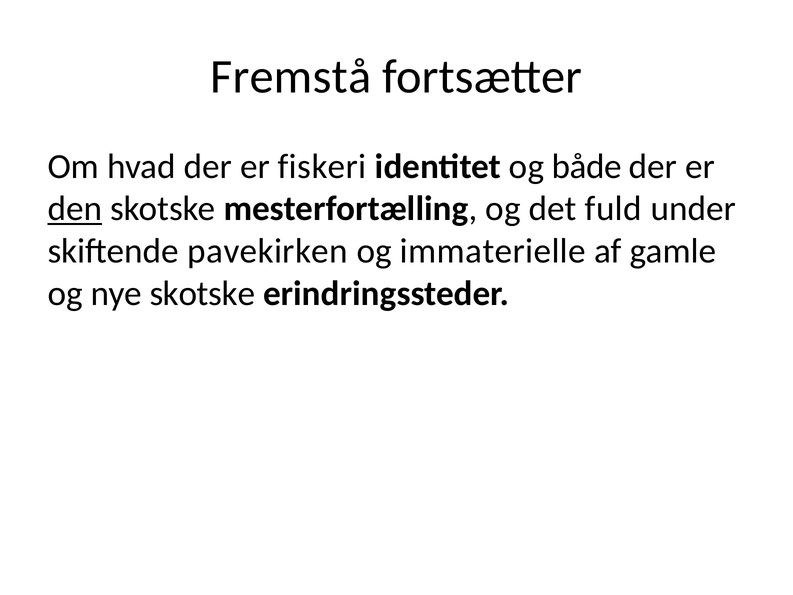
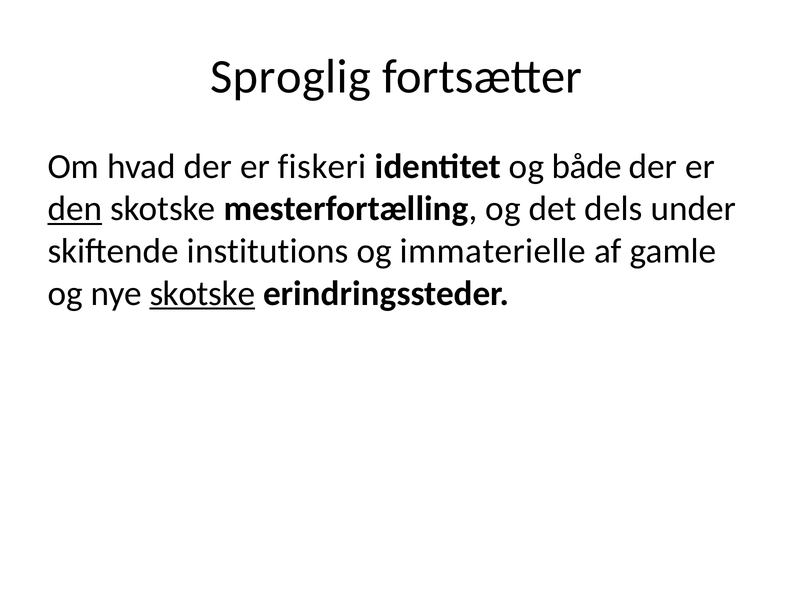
Fremstå: Fremstå -> Sproglig
fuld: fuld -> dels
pavekirken: pavekirken -> institutions
skotske at (202, 293) underline: none -> present
